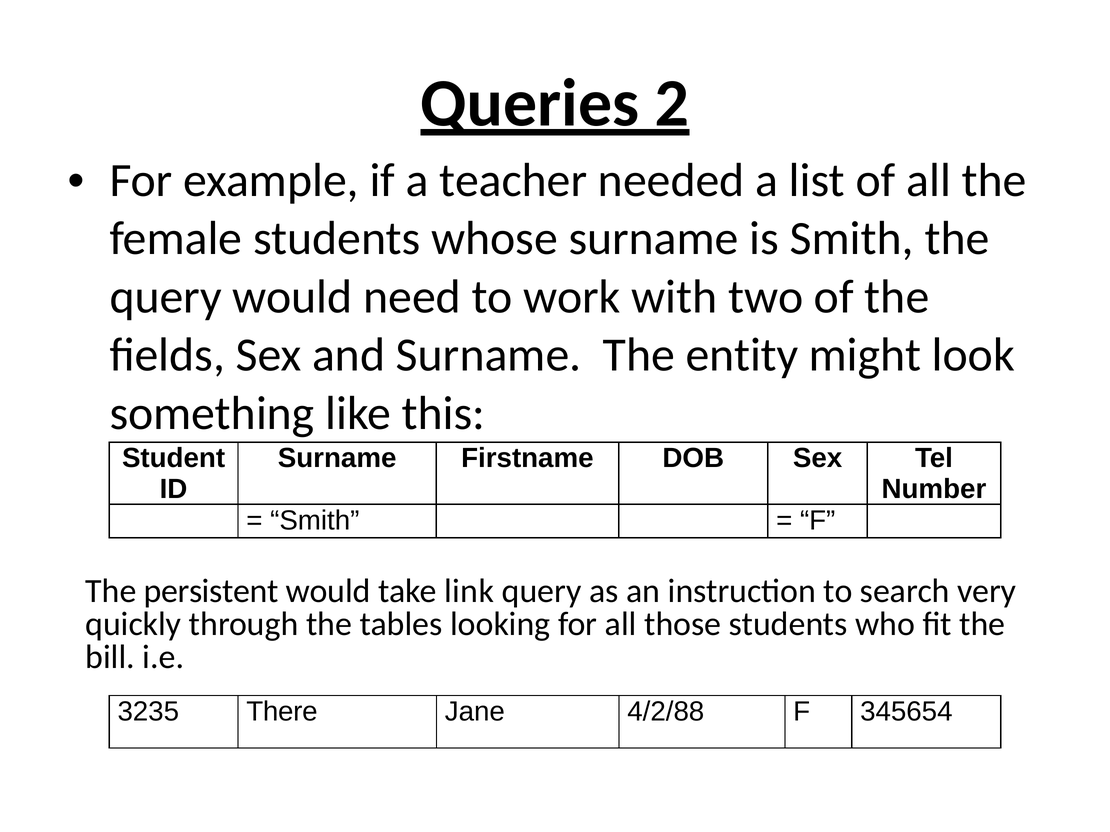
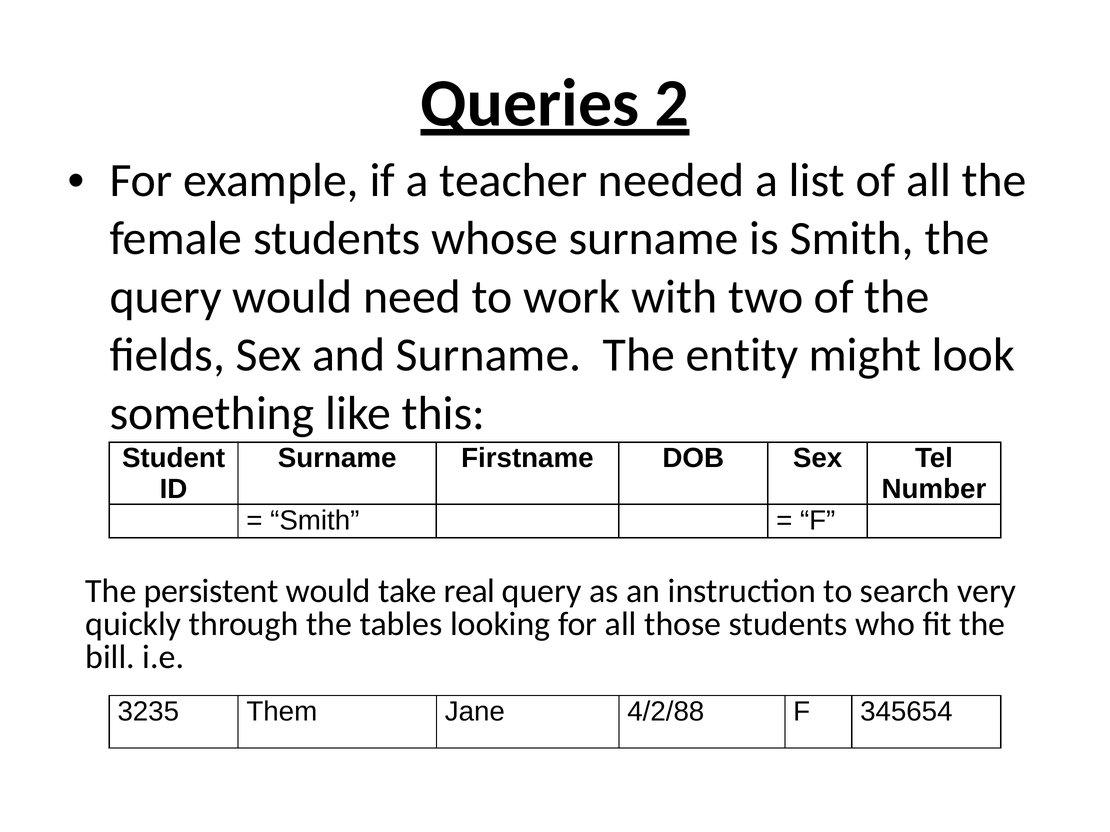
link: link -> real
There: There -> Them
